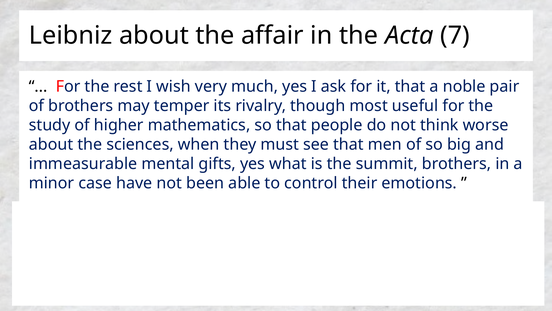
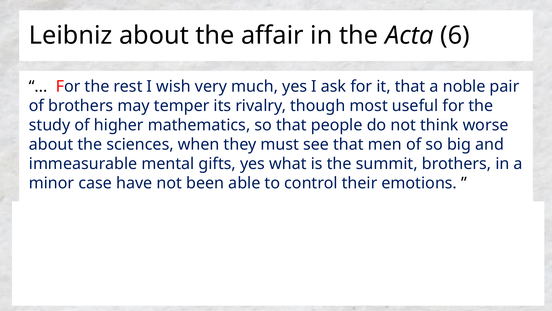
7: 7 -> 6
